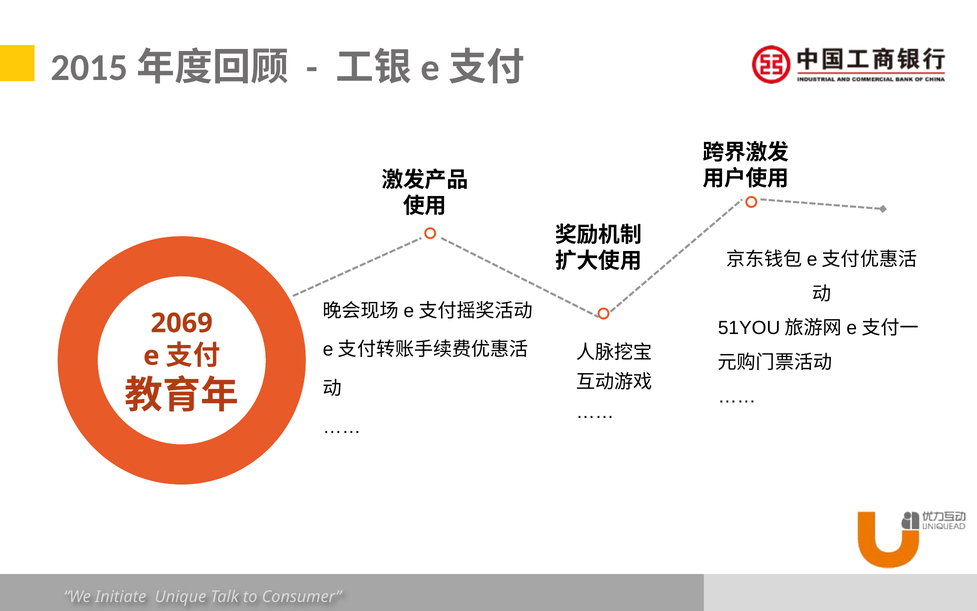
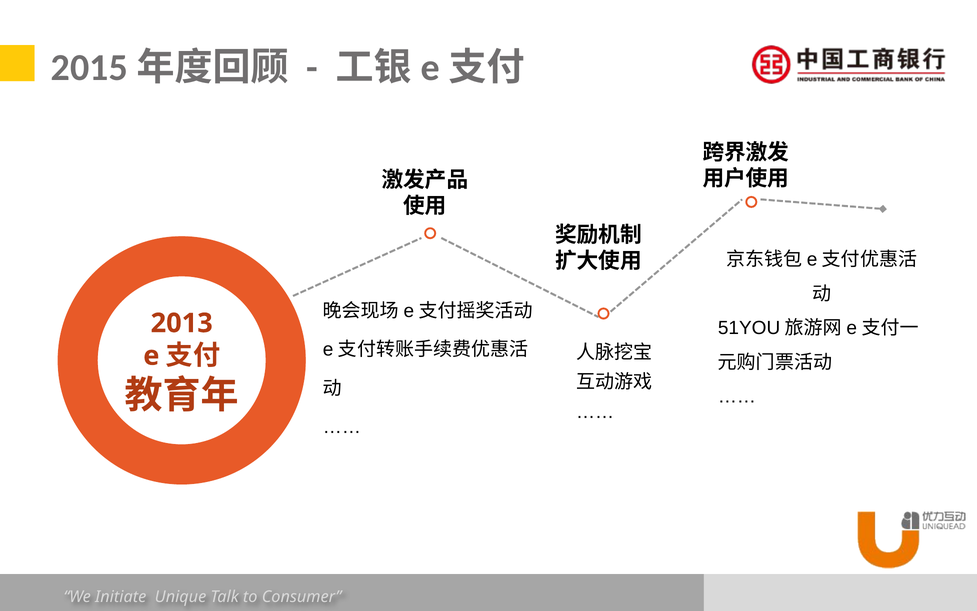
2069: 2069 -> 2013
